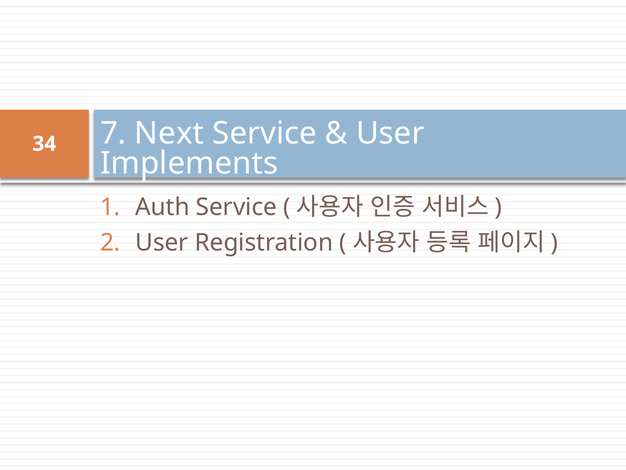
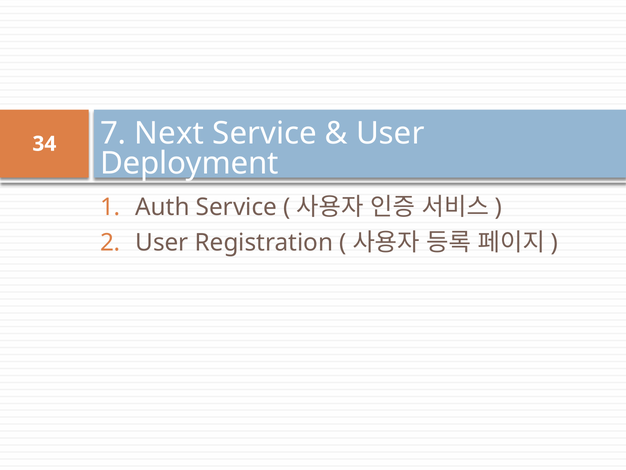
Implements: Implements -> Deployment
